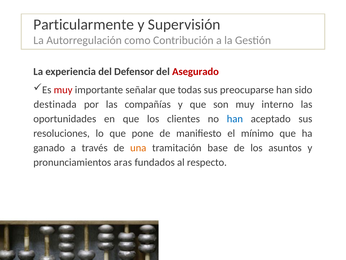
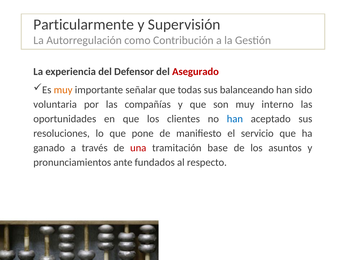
muy at (63, 90) colour: red -> orange
preocuparse: preocuparse -> balanceando
destinada: destinada -> voluntaria
mínimo: mínimo -> servicio
una colour: orange -> red
aras: aras -> ante
